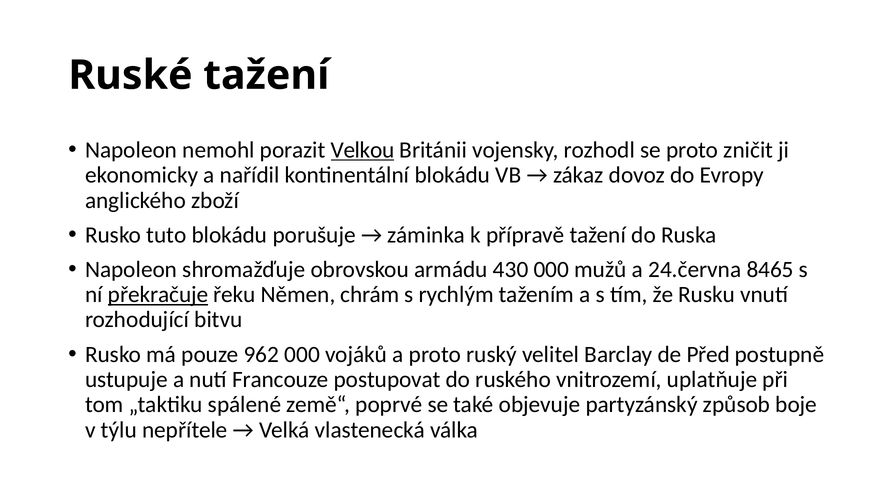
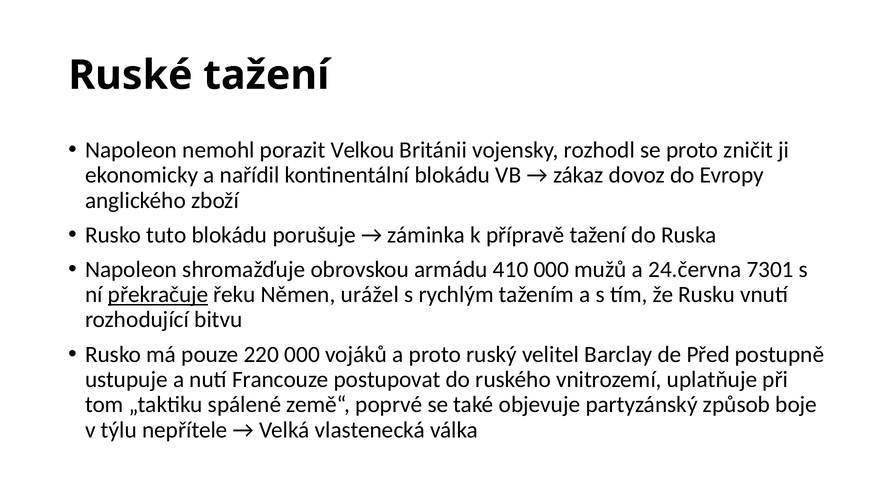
Velkou underline: present -> none
430: 430 -> 410
8465: 8465 -> 7301
chrám: chrám -> urážel
962: 962 -> 220
